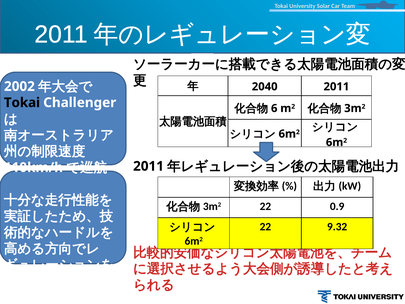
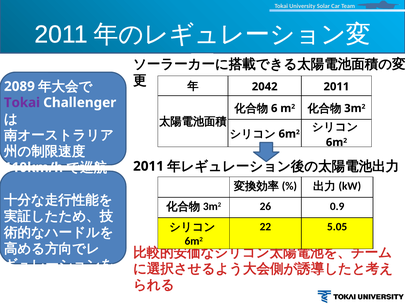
2040: 2040 -> 2042
2002: 2002 -> 2089
Tokai at (22, 103) colour: black -> purple
22 at (265, 206): 22 -> 26
9.32: 9.32 -> 5.05
